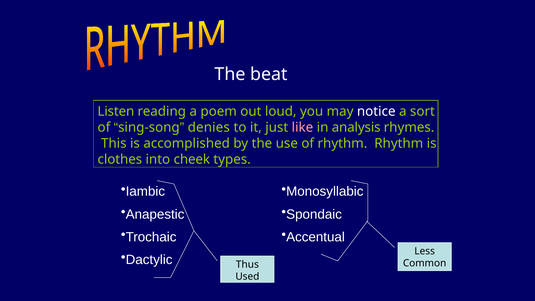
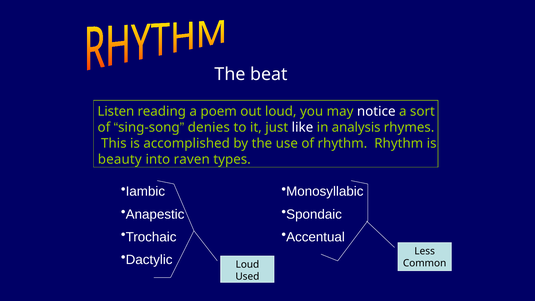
like colour: pink -> white
clothes: clothes -> beauty
cheek: cheek -> raven
Thus at (247, 264): Thus -> Loud
